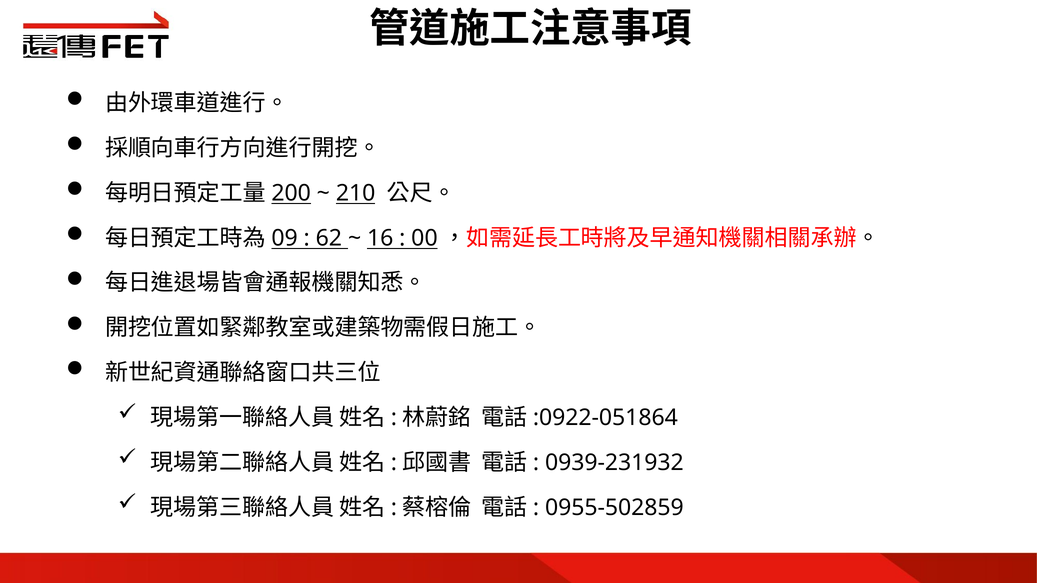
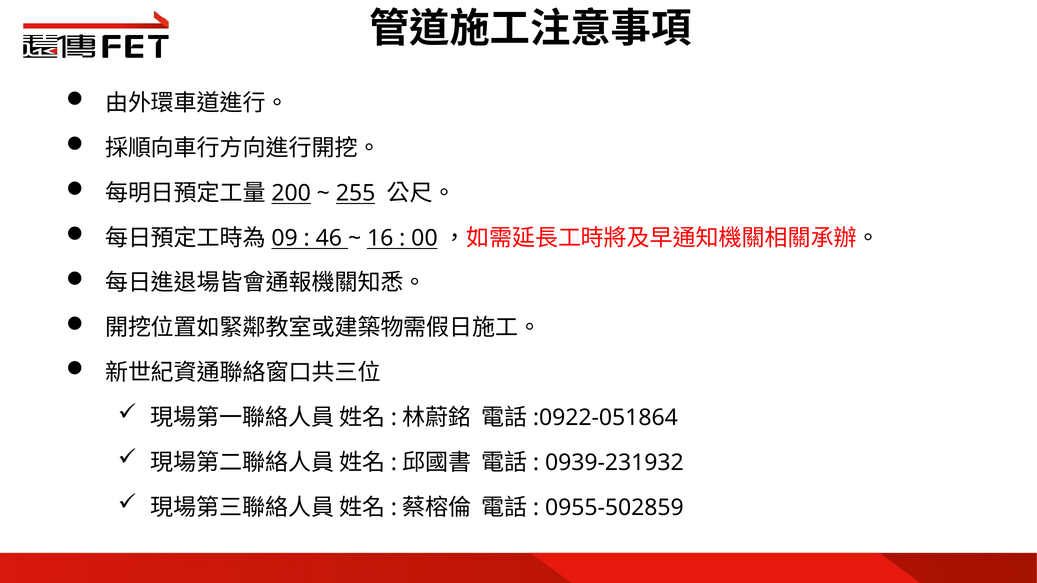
210: 210 -> 255
62: 62 -> 46
